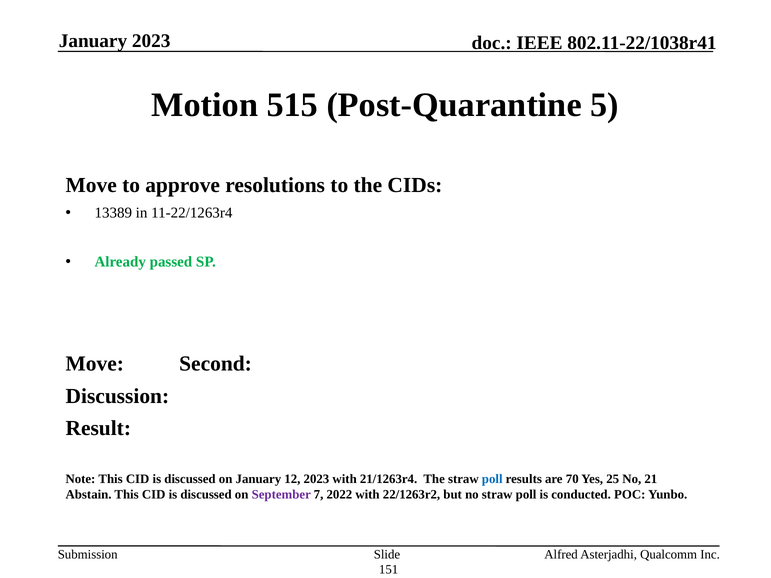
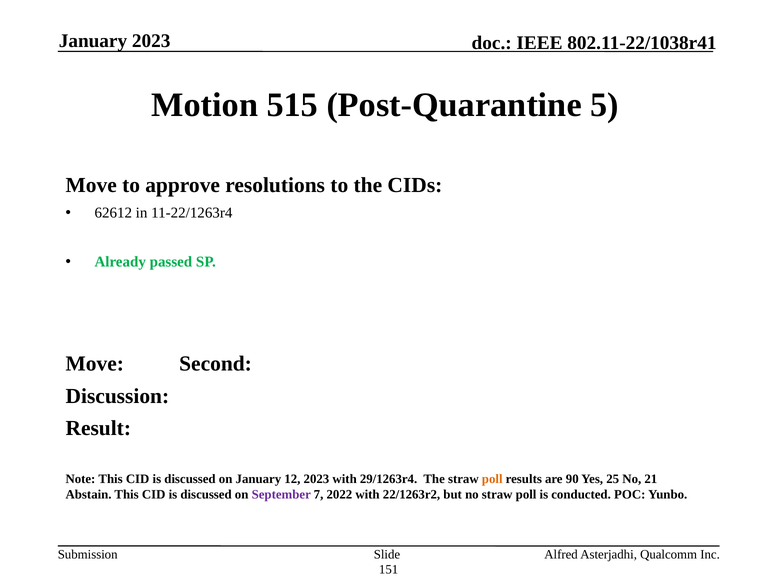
13389: 13389 -> 62612
21/1263r4: 21/1263r4 -> 29/1263r4
poll at (492, 479) colour: blue -> orange
70: 70 -> 90
